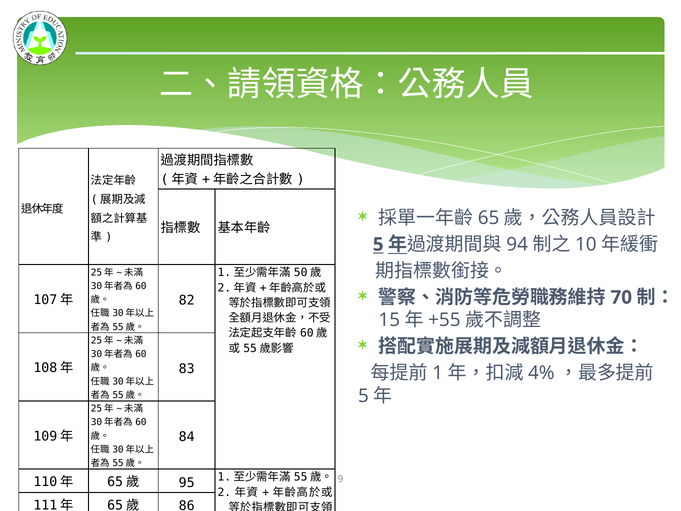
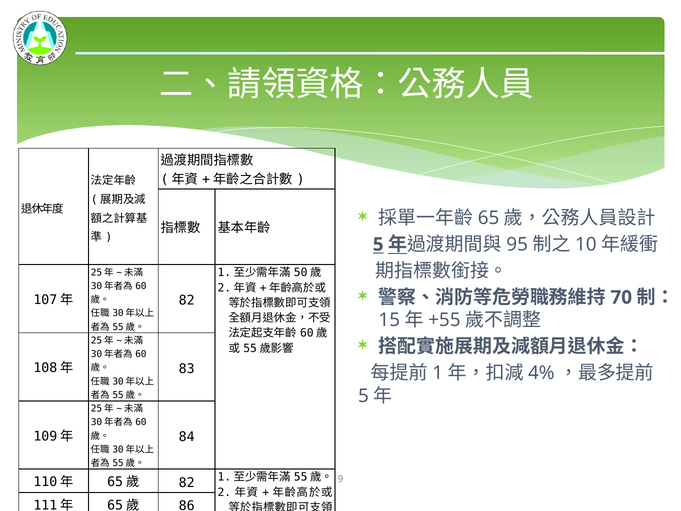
94: 94 -> 95
95 at (187, 482): 95 -> 82
